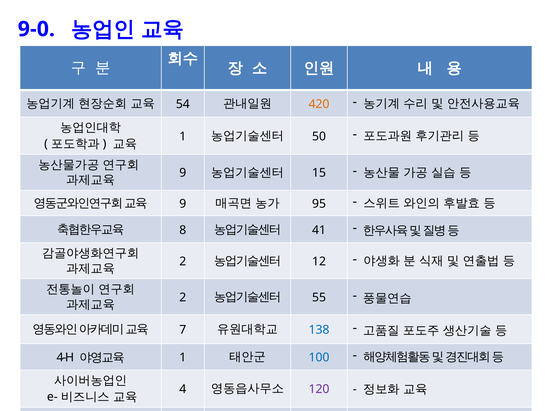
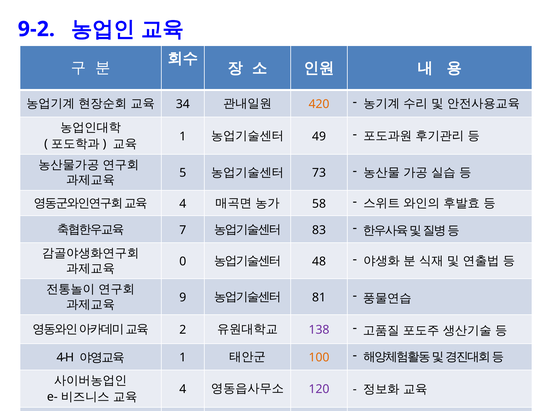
9-0: 9-0 -> 9-2
54: 54 -> 34
50: 50 -> 49
9 at (183, 173): 9 -> 5
15: 15 -> 73
9 at (183, 204): 9 -> 4
95: 95 -> 58
8: 8 -> 7
41: 41 -> 83
2 at (183, 261): 2 -> 0
12: 12 -> 48
2 at (183, 297): 2 -> 9
55: 55 -> 81
7: 7 -> 2
138 colour: blue -> purple
100 colour: blue -> orange
